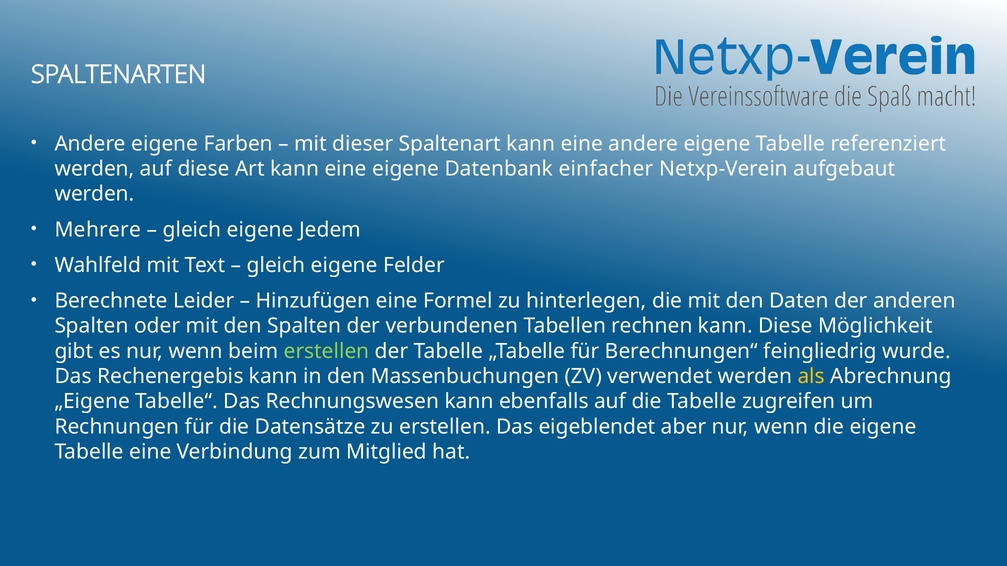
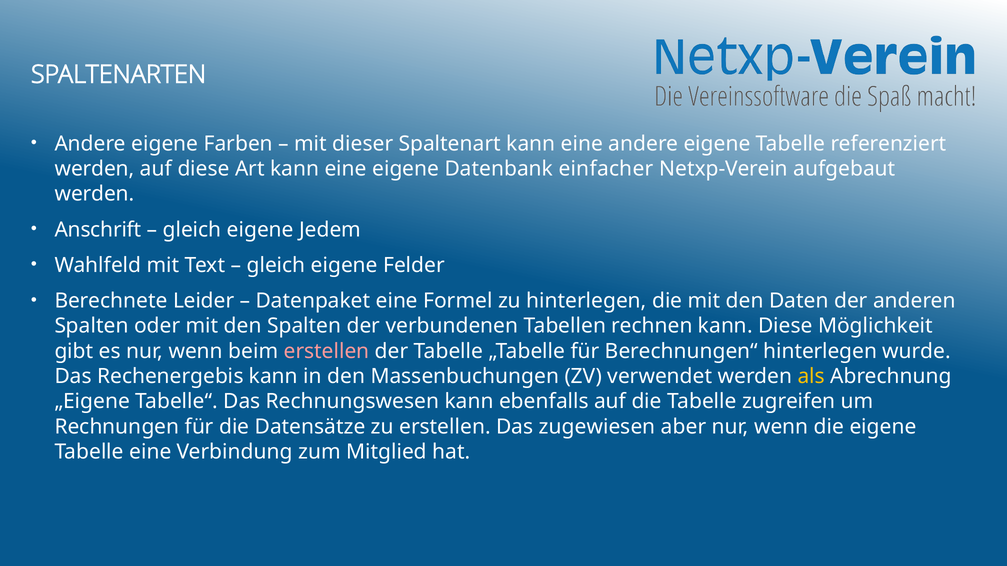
Mehrere: Mehrere -> Anschrift
Hinzufügen: Hinzufügen -> Datenpaket
erstellen at (327, 351) colour: light green -> pink
Berechnungen“ feingliedrig: feingliedrig -> hinterlegen
eigeblendet: eigeblendet -> zugewiesen
